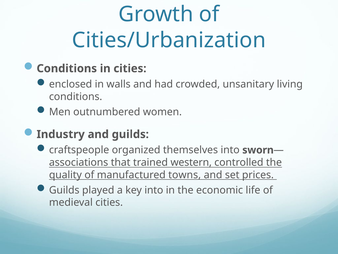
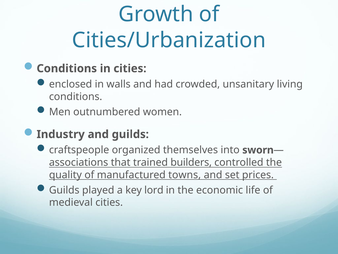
western: western -> builders
key into: into -> lord
